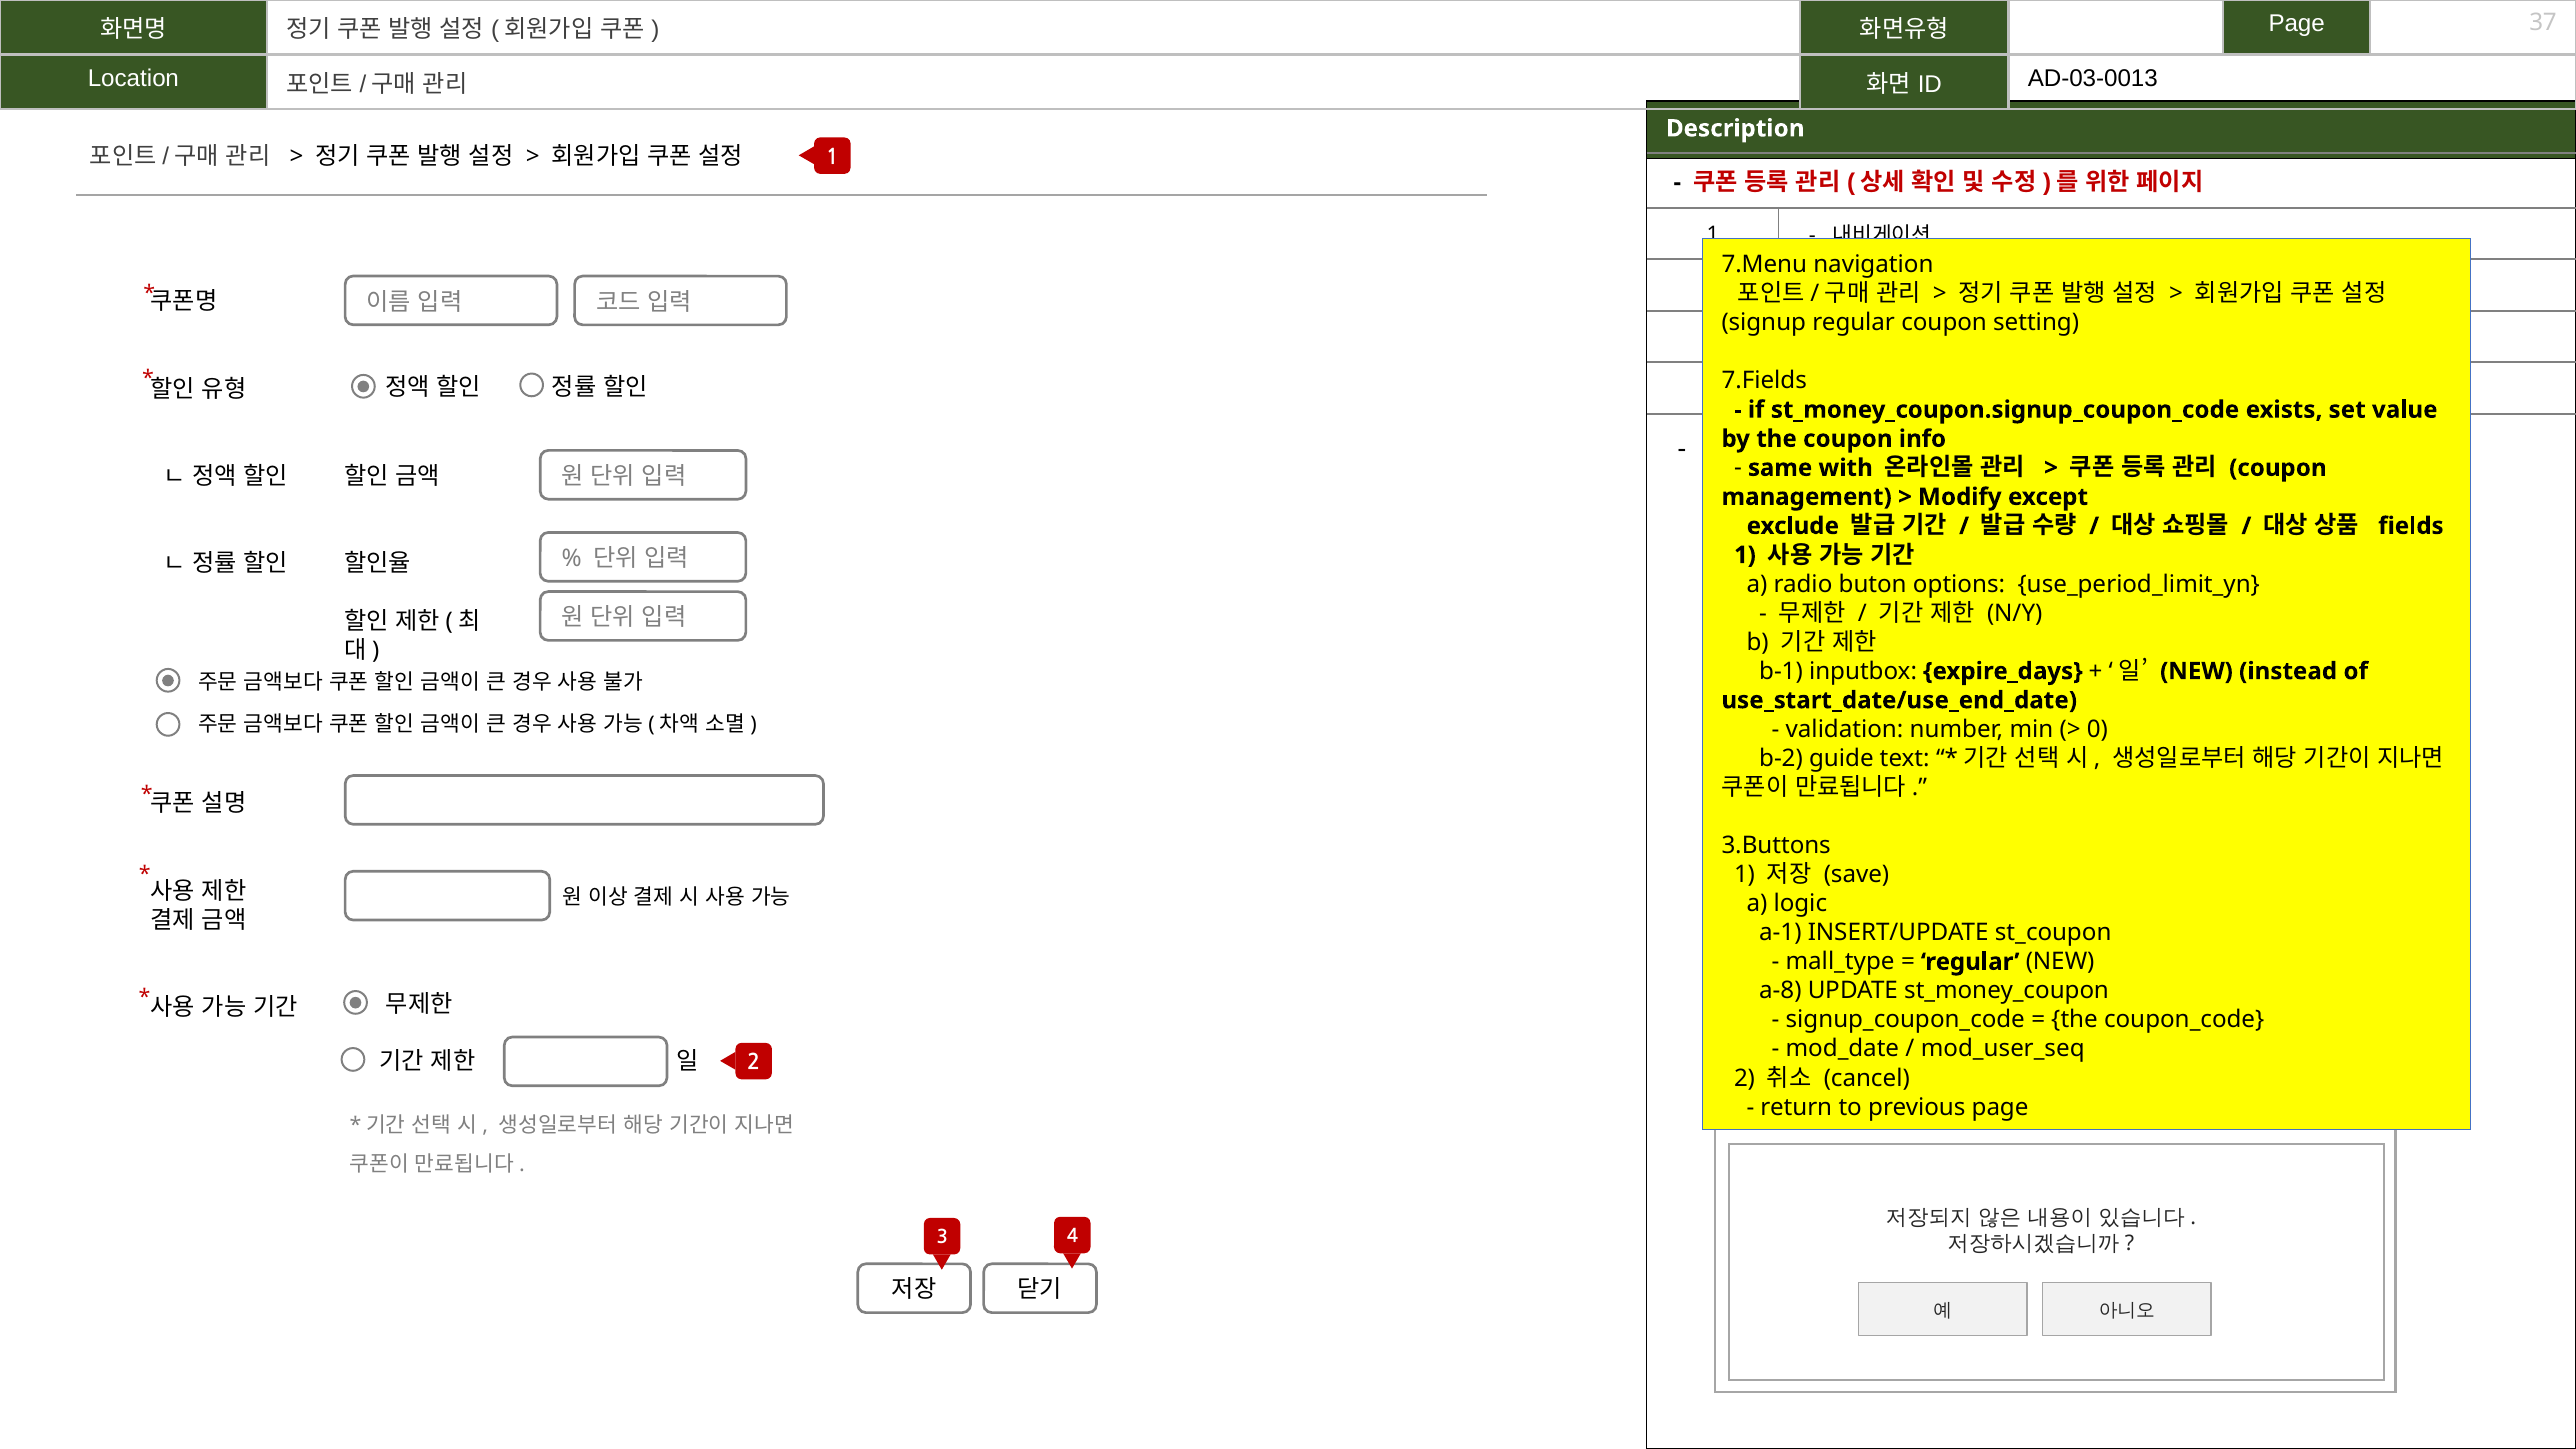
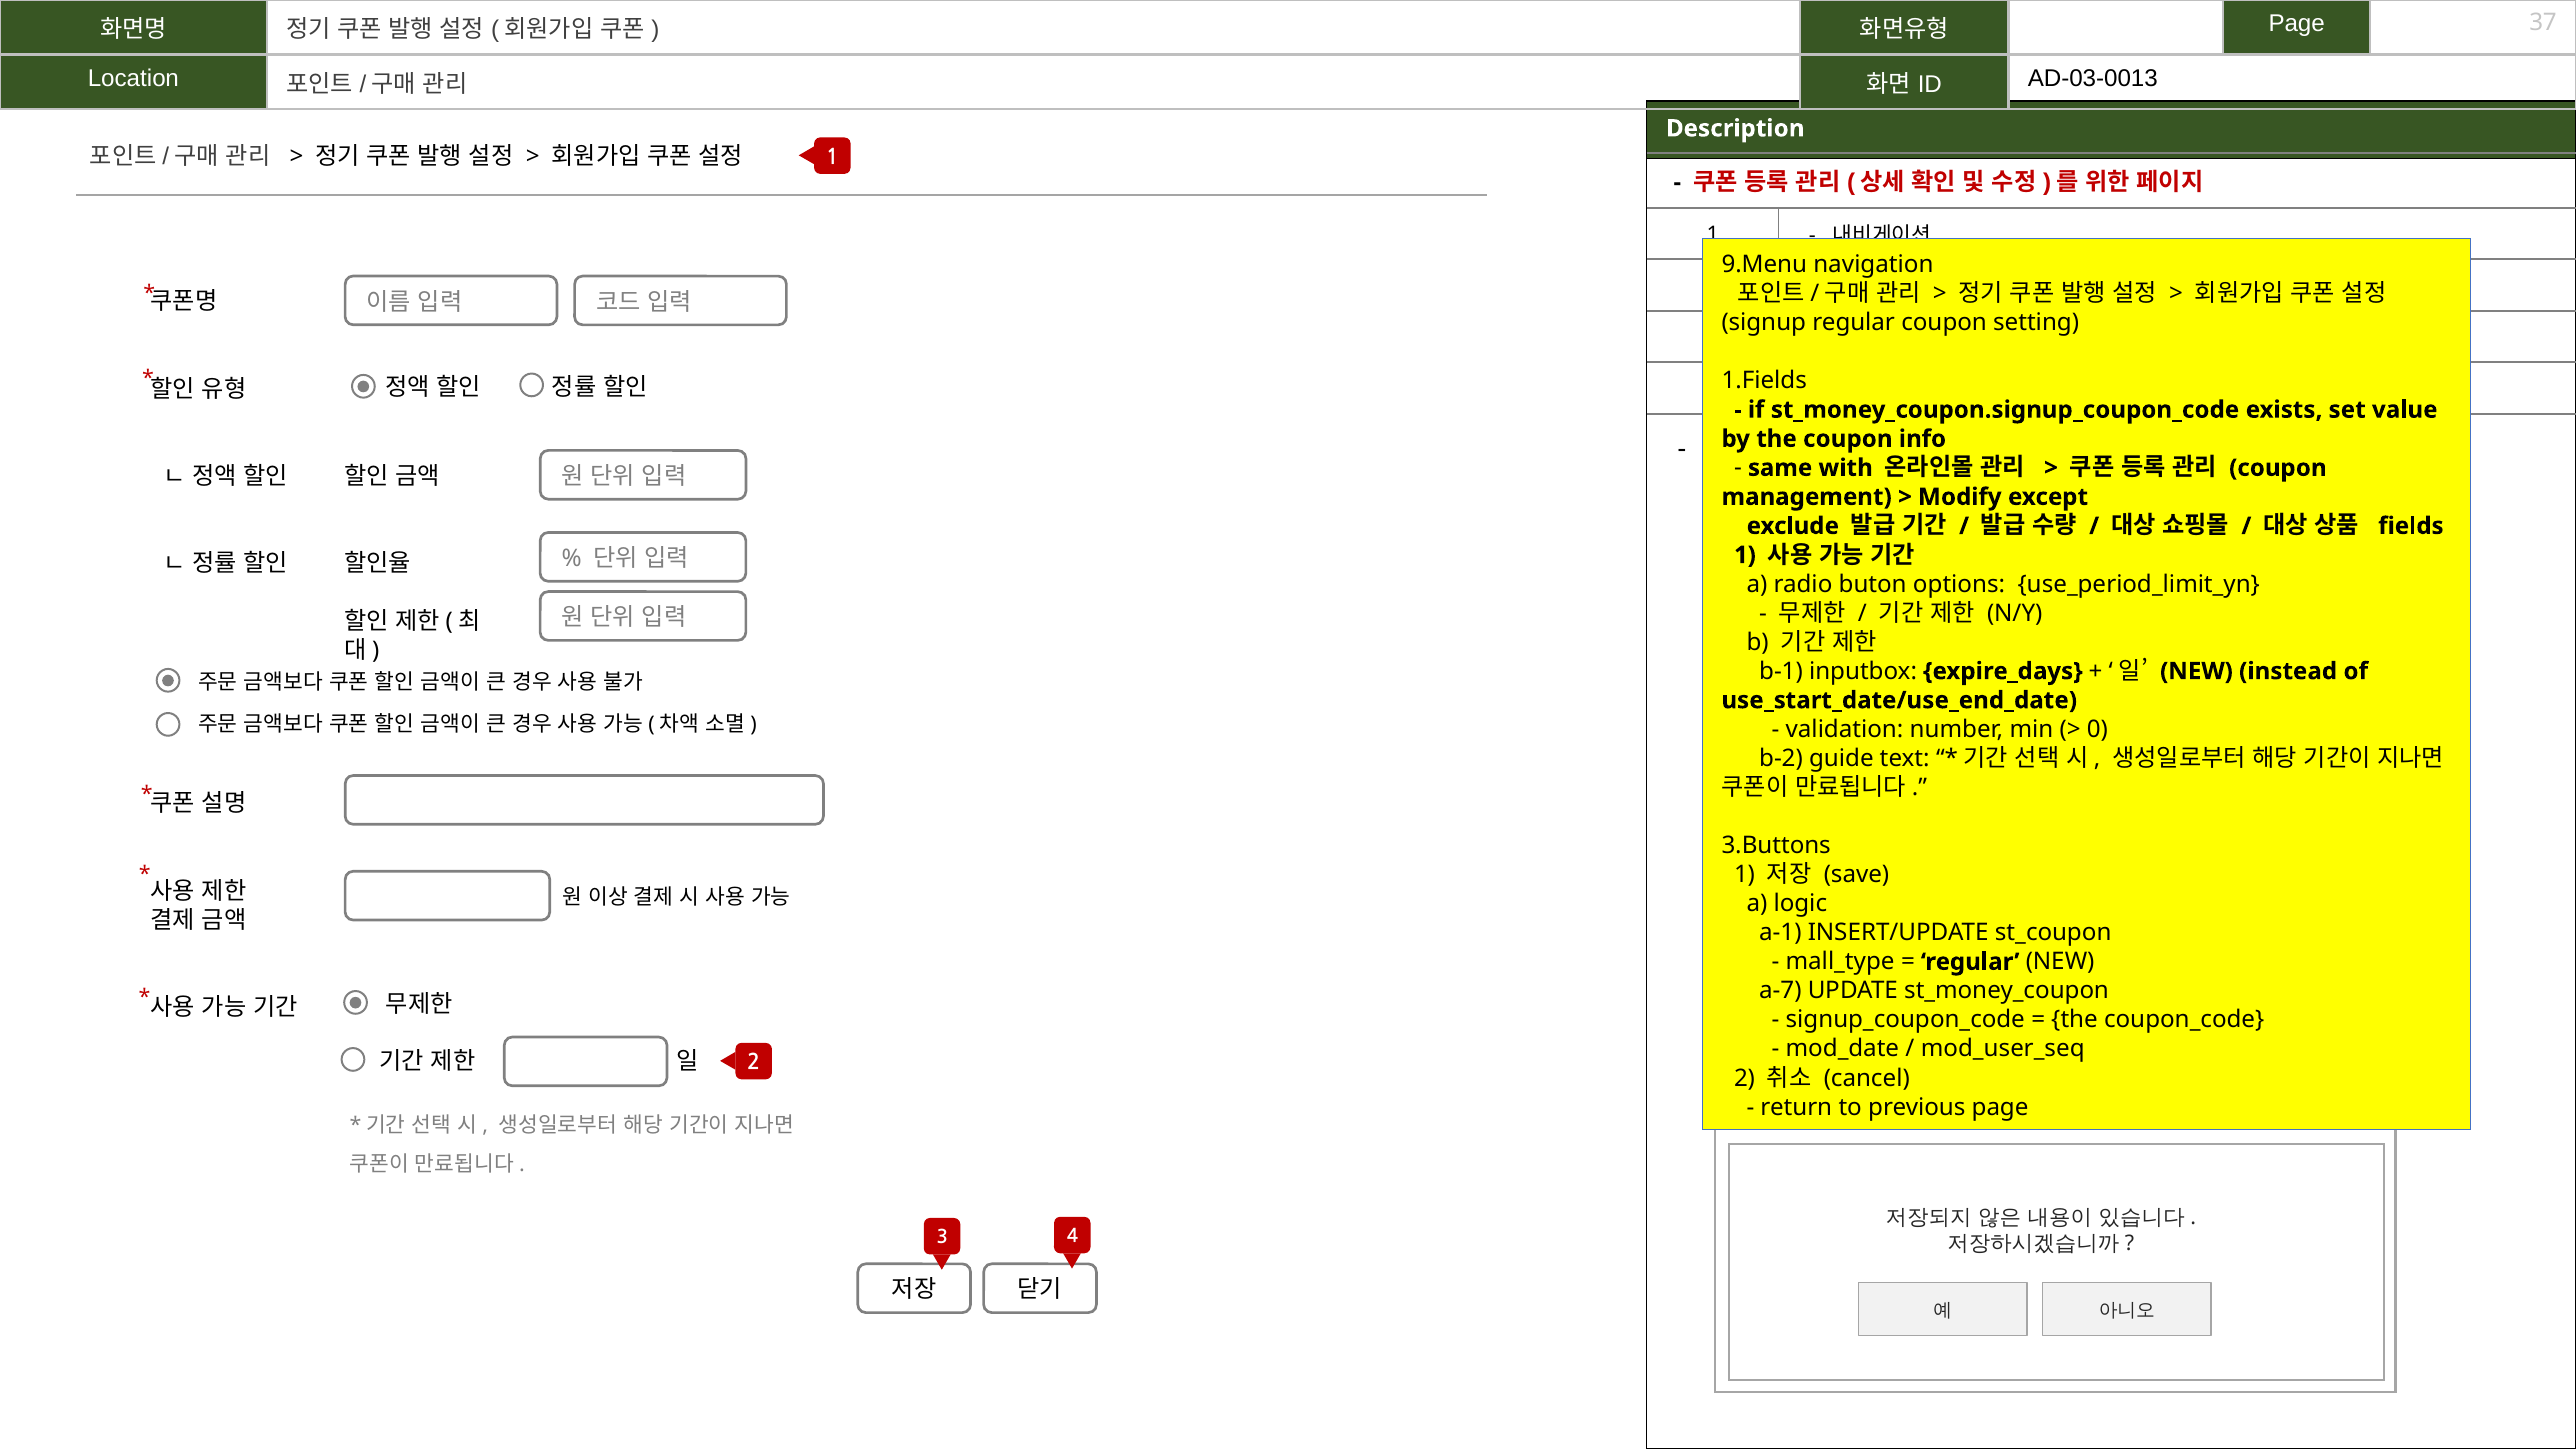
7.Menu: 7.Menu -> 9.Menu
7.Fields: 7.Fields -> 1.Fields
a-8: a-8 -> a-7
